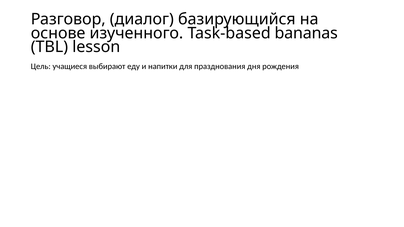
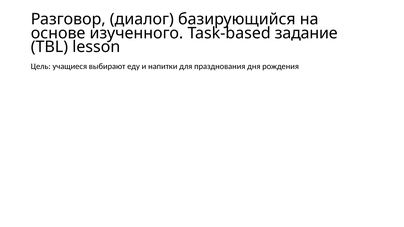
bananas: bananas -> задание
